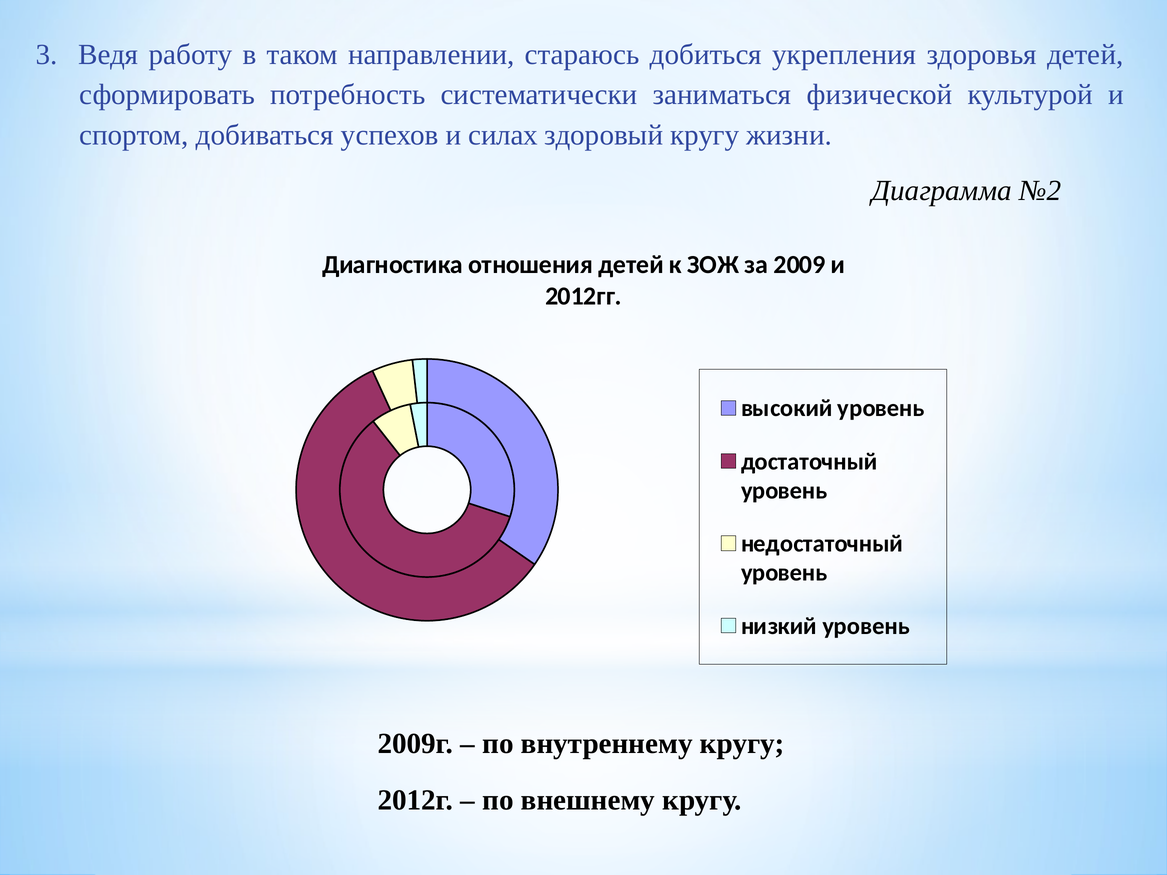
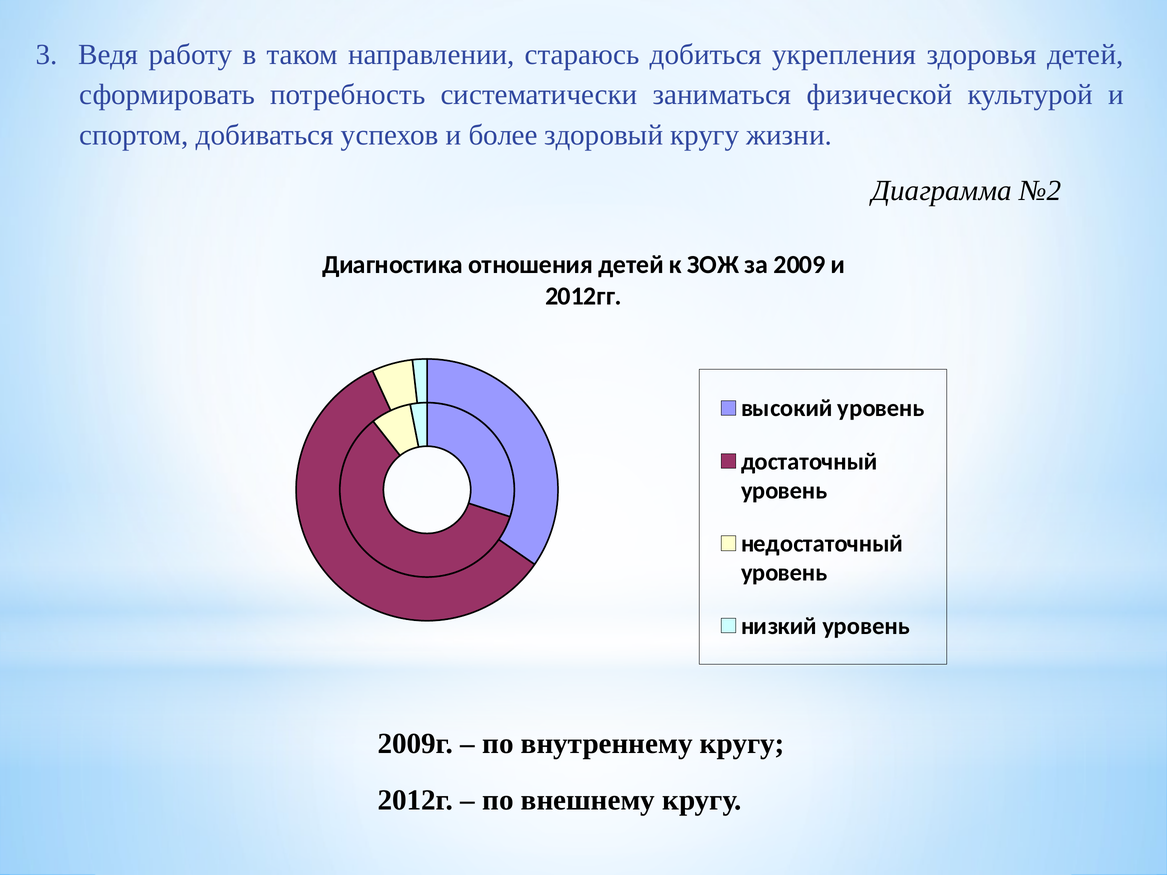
силах: силах -> более
